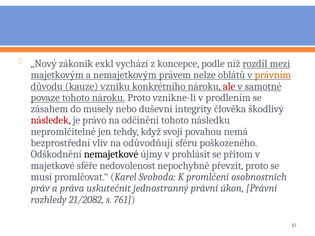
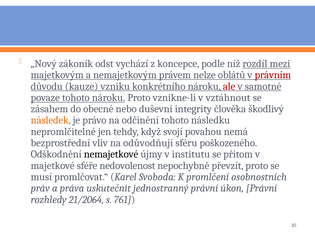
exkl: exkl -> odst
právním colour: orange -> red
prodlením: prodlením -> vztáhnout
musely: musely -> obecné
následek colour: red -> orange
prohlásit: prohlásit -> institutu
21/2082: 21/2082 -> 21/2064
